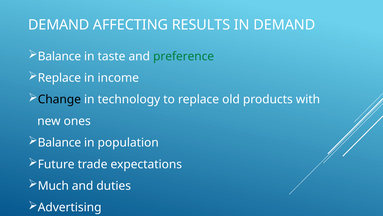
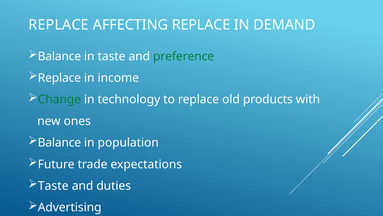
DEMAND at (59, 25): DEMAND -> REPLACE
AFFECTING RESULTS: RESULTS -> REPLACE
Change colour: black -> green
Much at (53, 185): Much -> Taste
